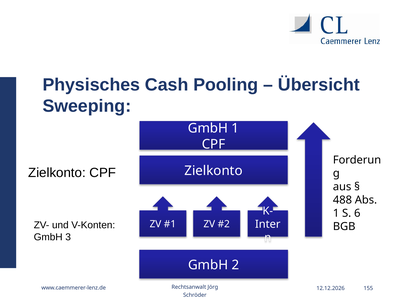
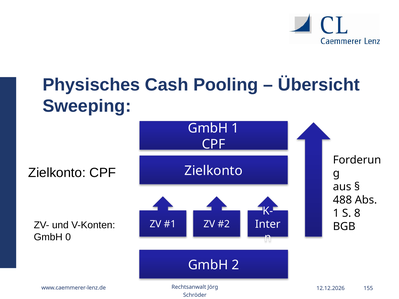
6: 6 -> 8
3: 3 -> 0
